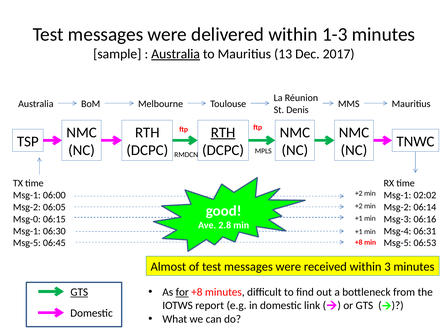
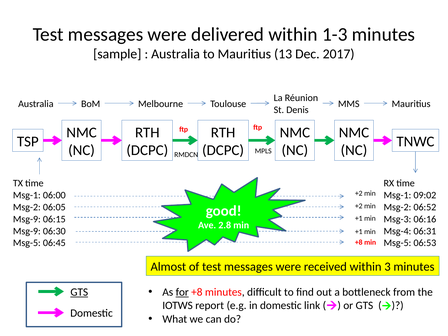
Australia at (176, 54) underline: present -> none
RTH at (223, 132) underline: present -> none
02:02: 02:02 -> 09:02
06:14: 06:14 -> 06:52
Msg-0 at (27, 219): Msg-0 -> Msg-9
Msg-1 at (27, 231): Msg-1 -> Msg-9
